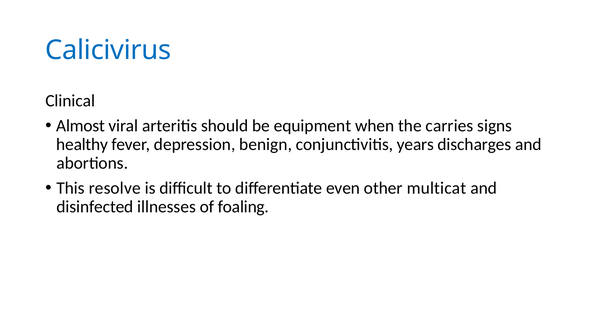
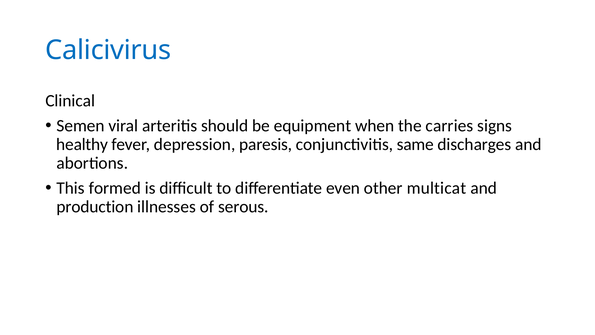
Almost: Almost -> Semen
benign: benign -> paresis
years: years -> same
resolve: resolve -> formed
disinfected: disinfected -> production
foaling: foaling -> serous
